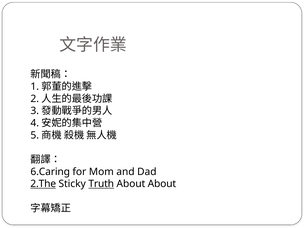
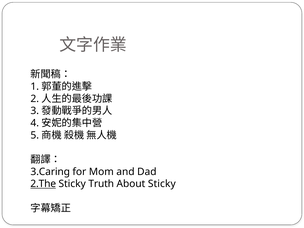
6.Caring: 6.Caring -> 3.Caring
Truth underline: present -> none
About About: About -> Sticky
